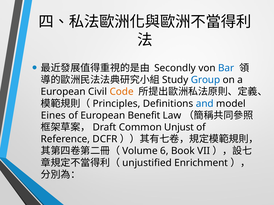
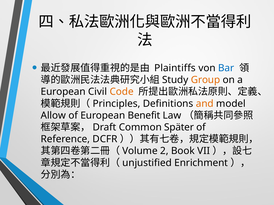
Secondly: Secondly -> Plaintiffs
Group colour: blue -> orange
and colour: blue -> orange
Eines: Eines -> Allow
Unjust: Unjust -> Später
6: 6 -> 2
